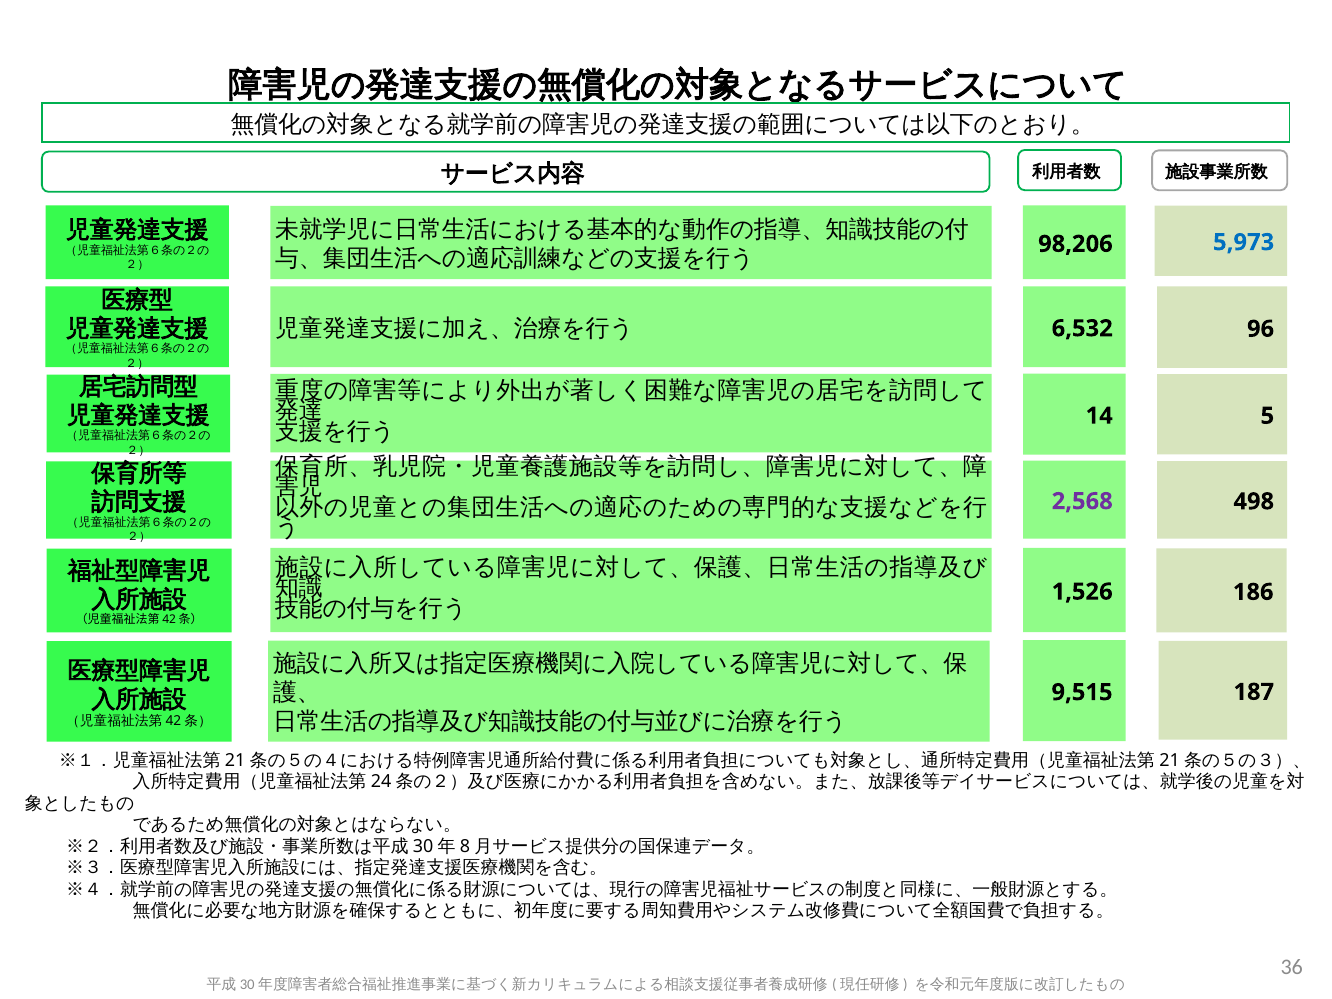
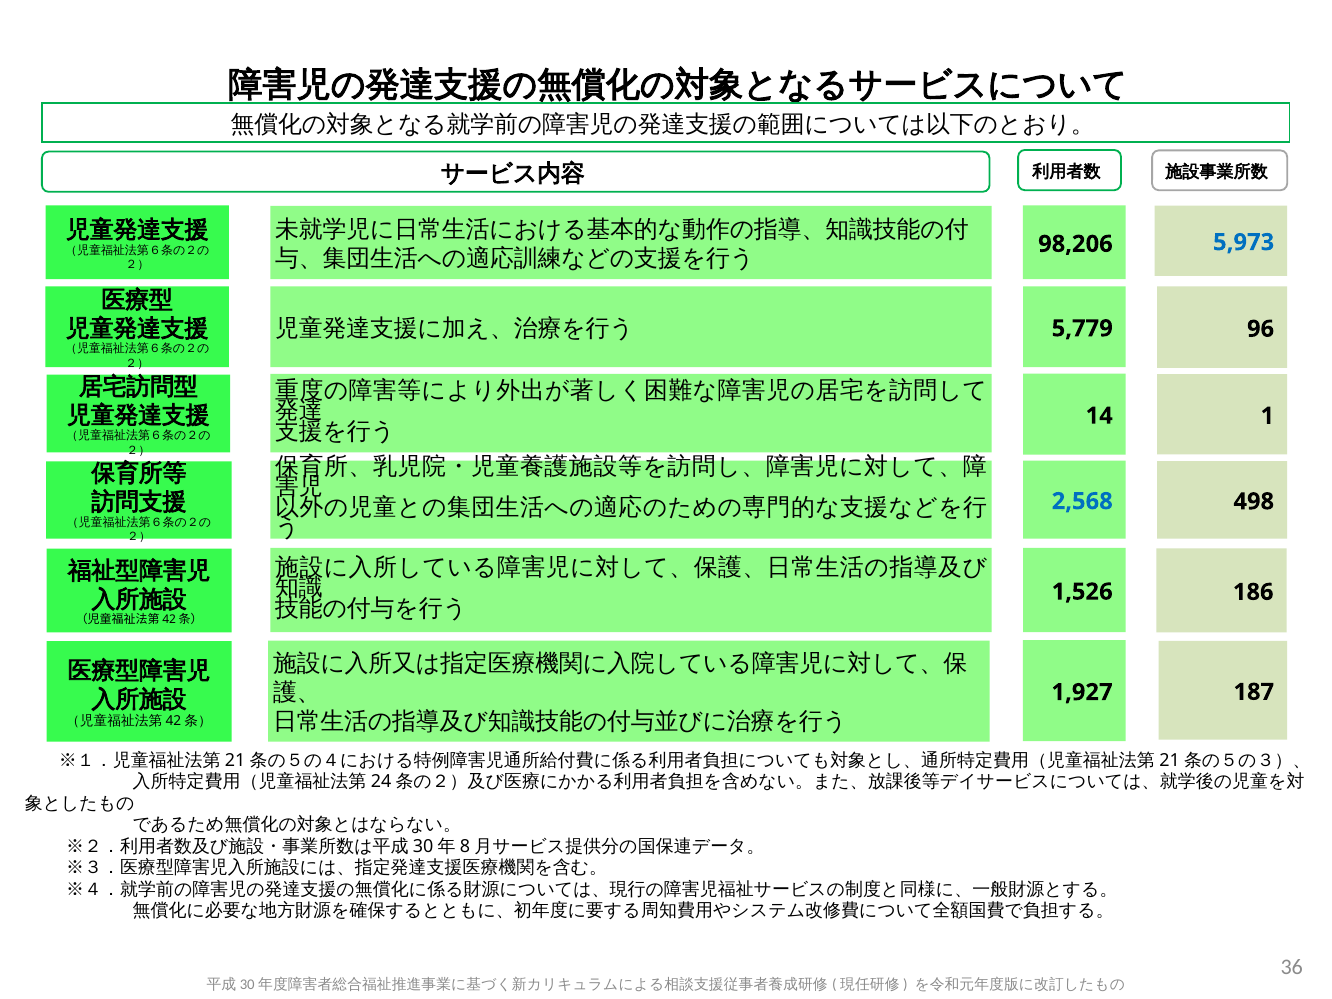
6,532: 6,532 -> 5,779
5: 5 -> 1
2,568 colour: purple -> blue
9,515: 9,515 -> 1,927
